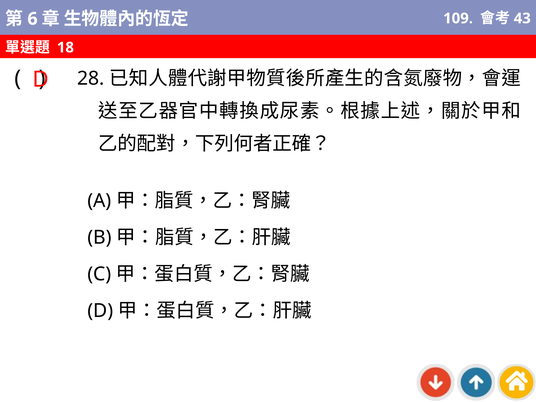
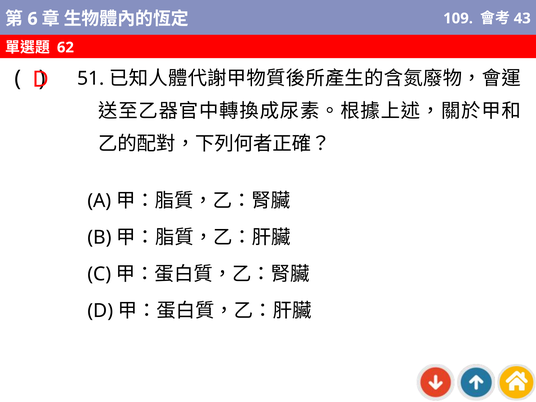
18: 18 -> 62
28: 28 -> 51
